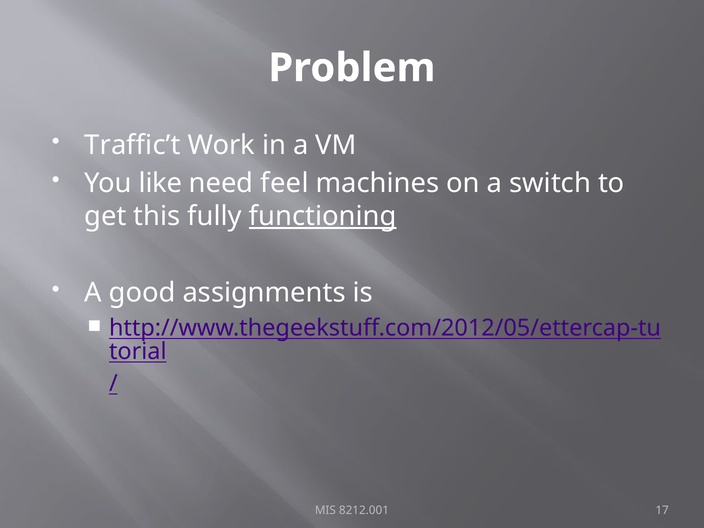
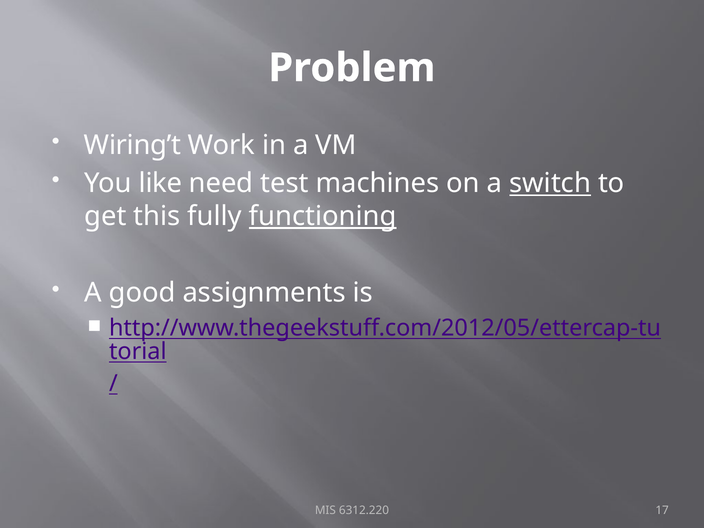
Traffic’t: Traffic’t -> Wiring’t
feel: feel -> test
switch underline: none -> present
8212.001: 8212.001 -> 6312.220
